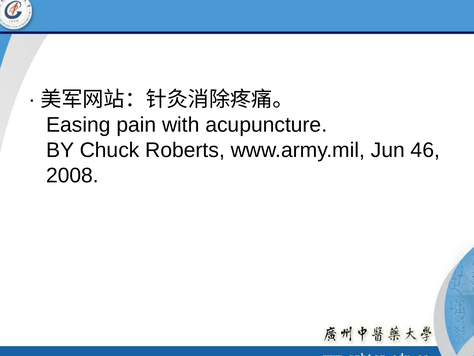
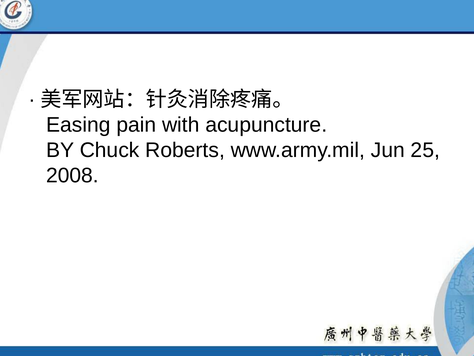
46: 46 -> 25
